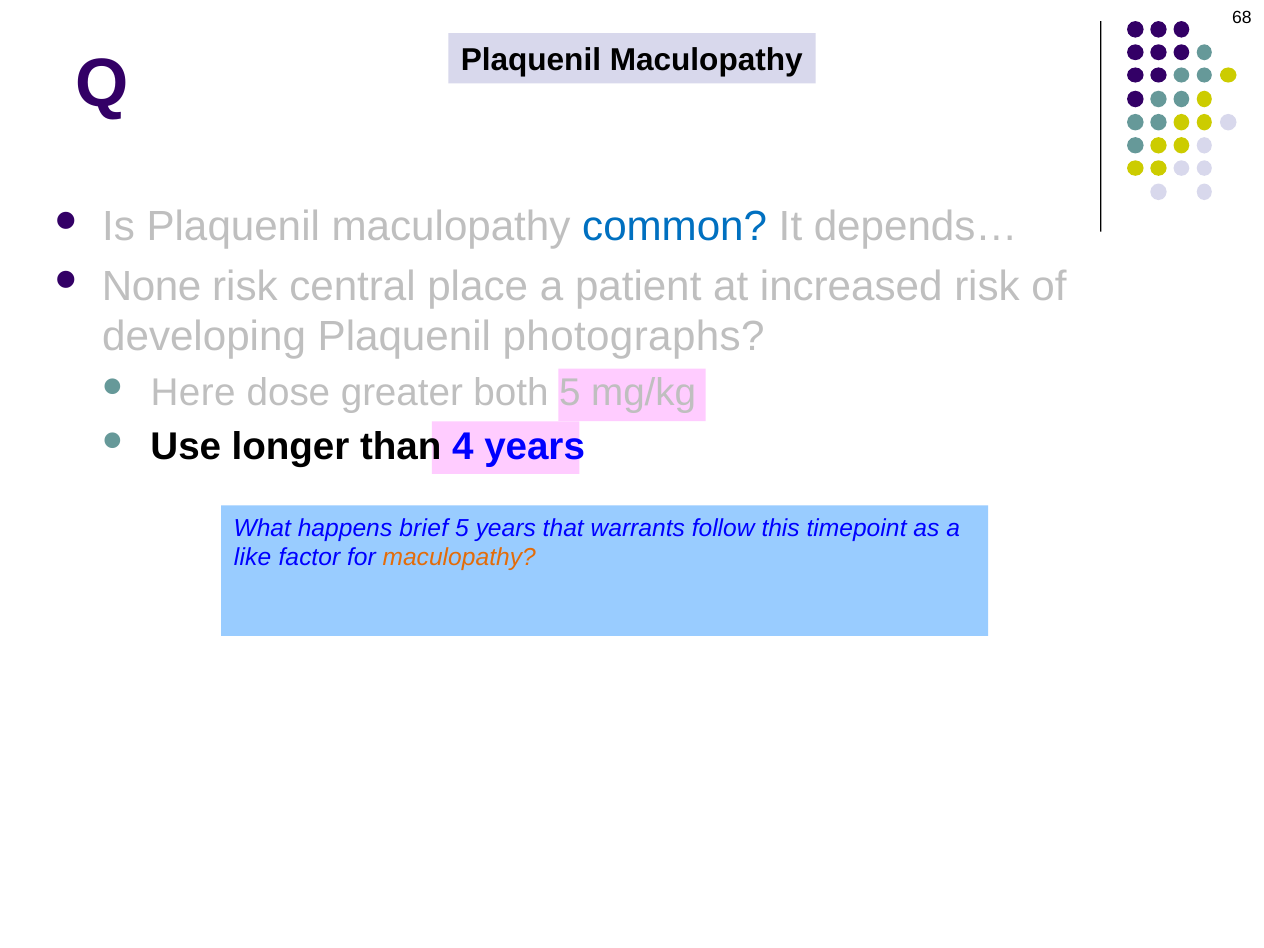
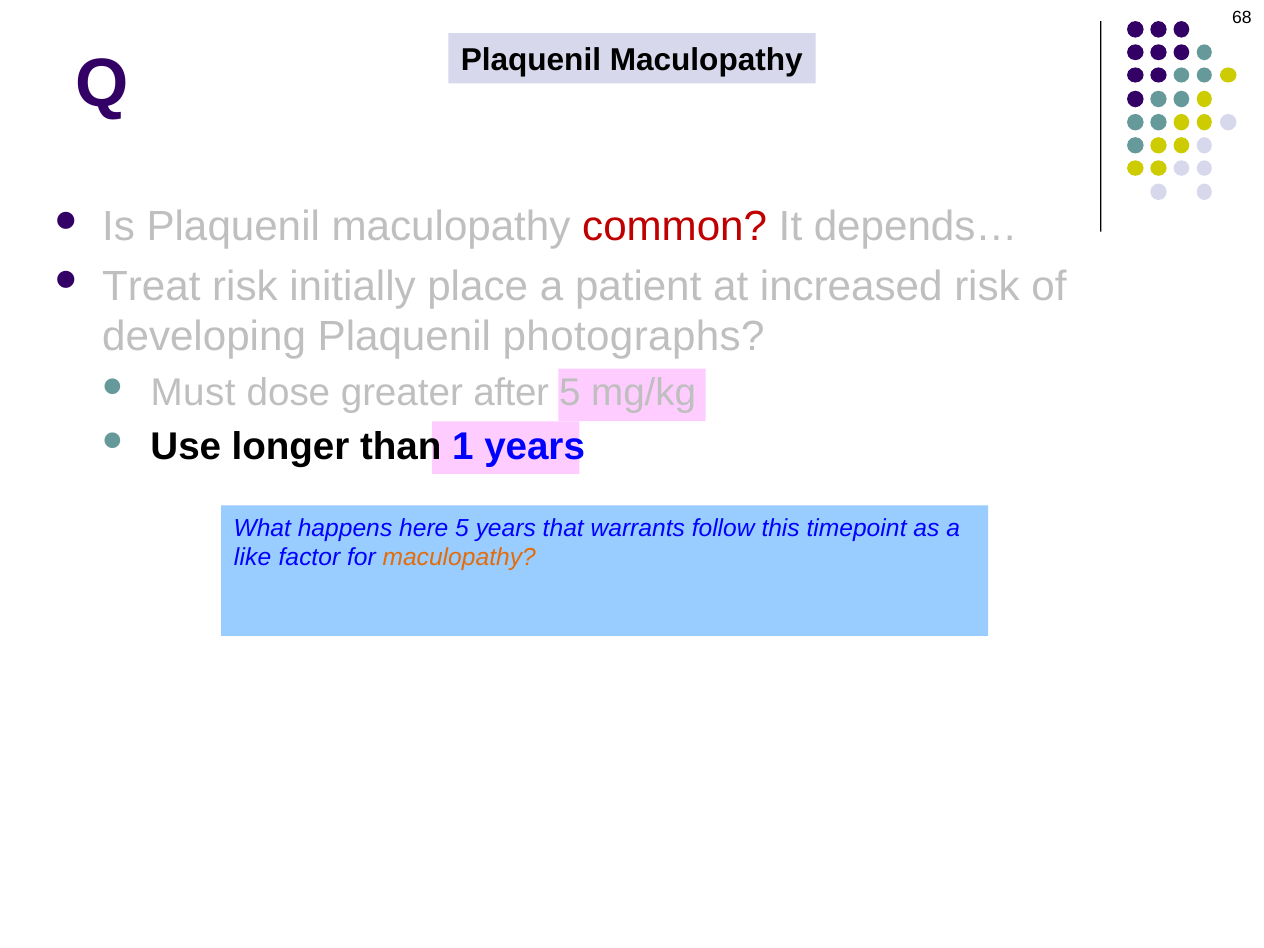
common colour: blue -> red
None: None -> Treat
central: central -> initially
Here: Here -> Must
greater both: both -> after
4: 4 -> 1
brief: brief -> here
